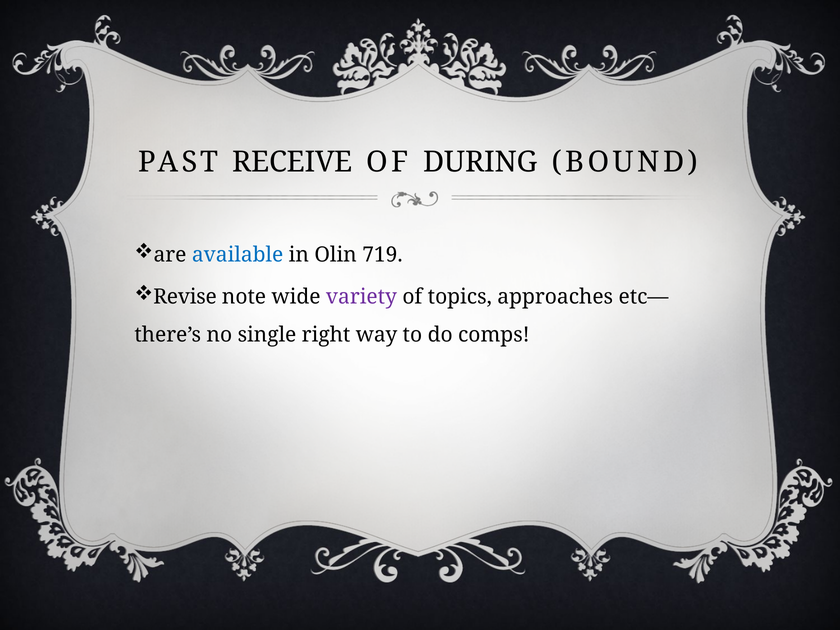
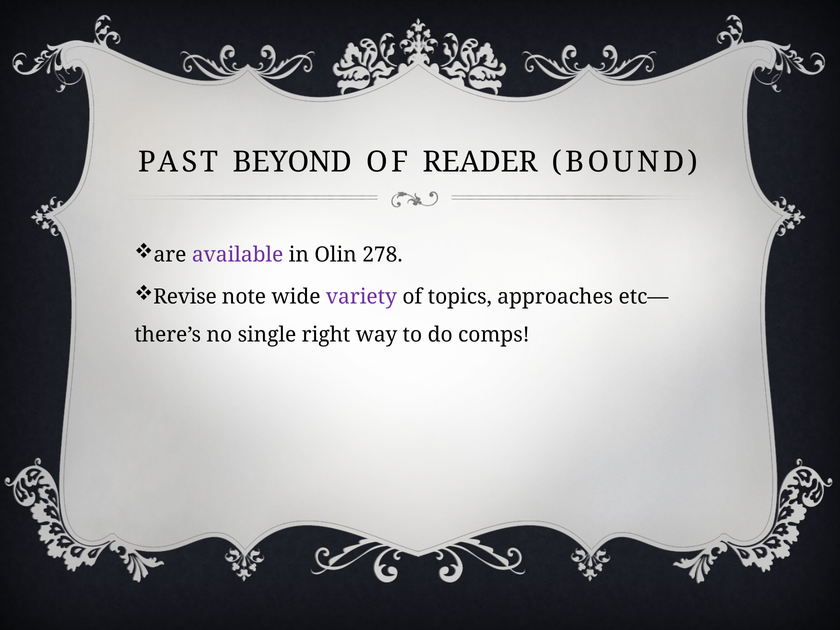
RECEIVE: RECEIVE -> BEYOND
DURING: DURING -> READER
available colour: blue -> purple
719: 719 -> 278
